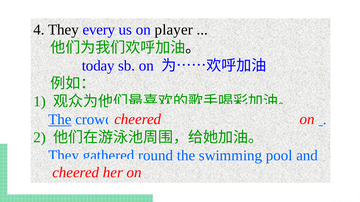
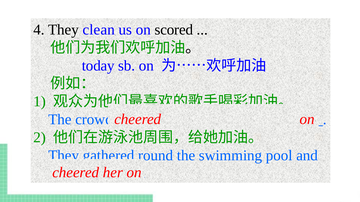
every: every -> clean
player: player -> scored
The at (60, 120) underline: present -> none
